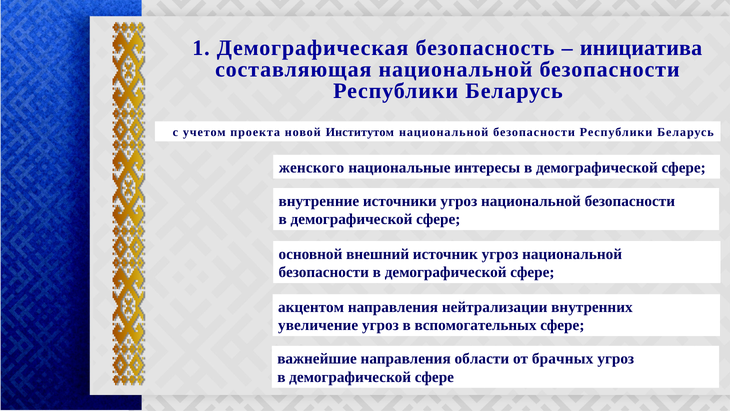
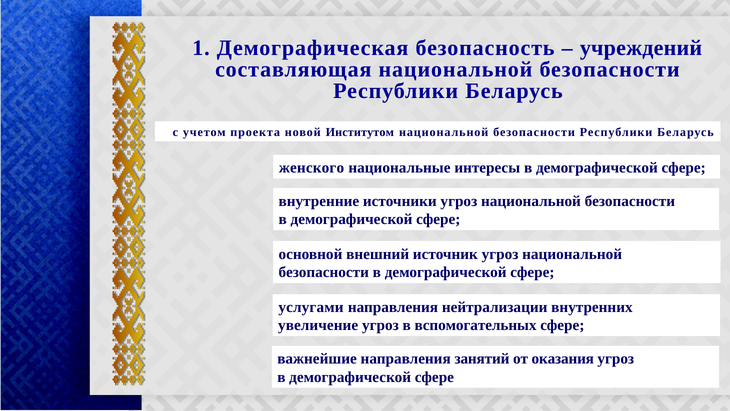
инициатива: инициатива -> учреждений
акцентом: акцентом -> услугами
области: области -> занятий
брачных: брачных -> оказания
